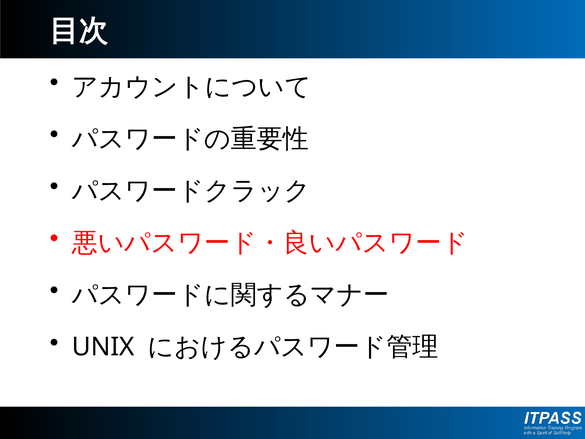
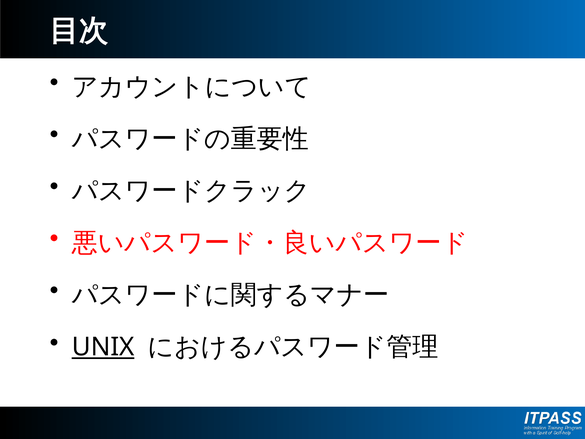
UNIX underline: none -> present
